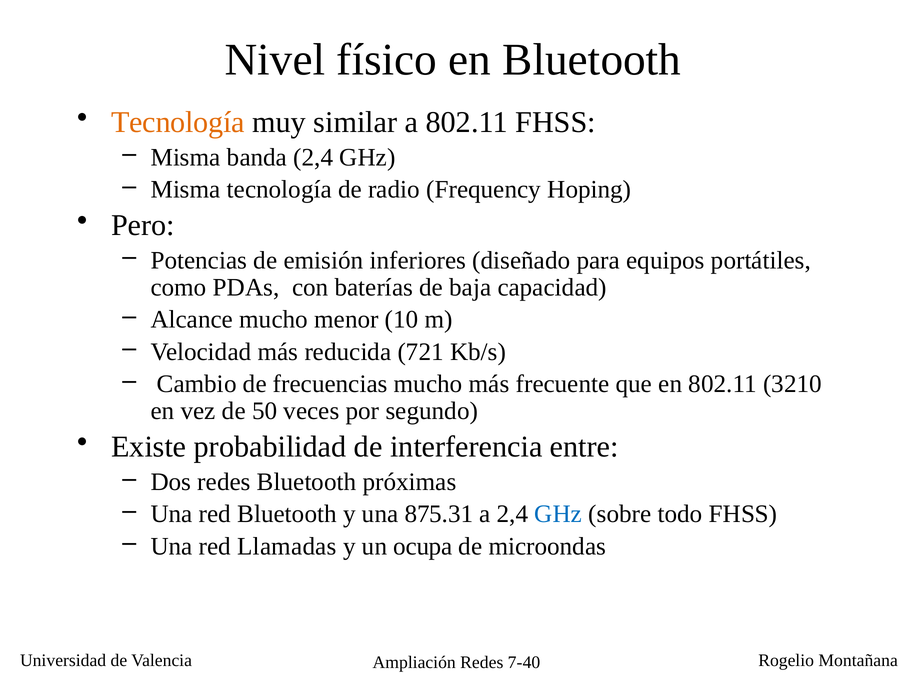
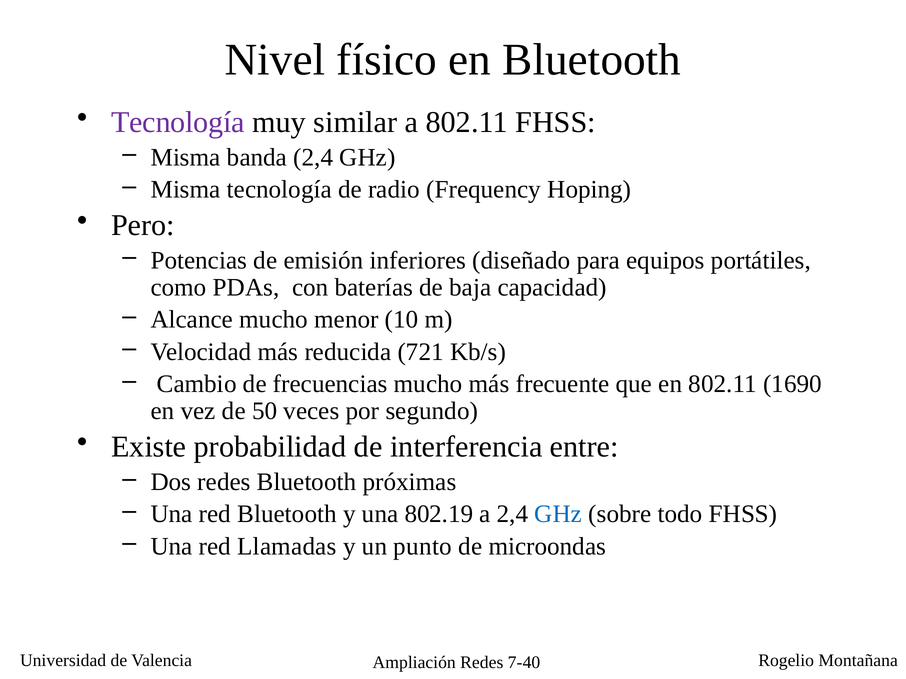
Tecnología at (178, 122) colour: orange -> purple
3210: 3210 -> 1690
875.31: 875.31 -> 802.19
ocupa: ocupa -> punto
